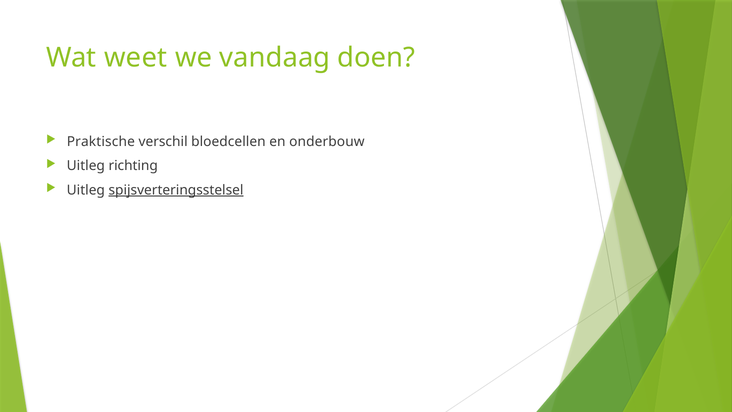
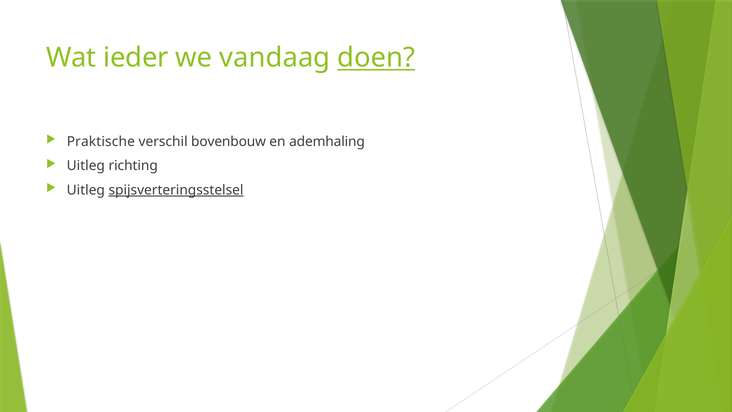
weet: weet -> ieder
doen underline: none -> present
bloedcellen: bloedcellen -> bovenbouw
onderbouw: onderbouw -> ademhaling
